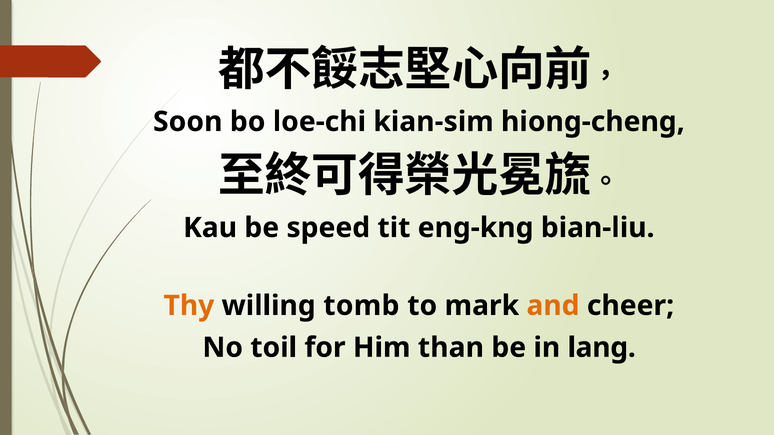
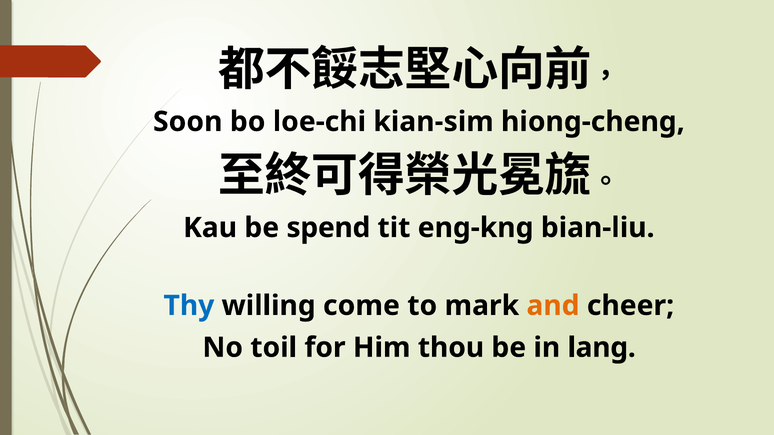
speed: speed -> spend
Thy colour: orange -> blue
tomb: tomb -> come
than: than -> thou
